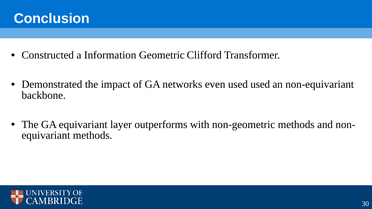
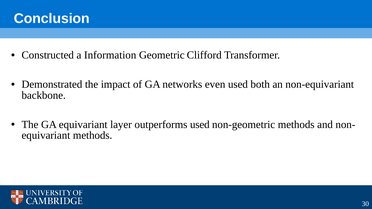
used used: used -> both
outperforms with: with -> used
